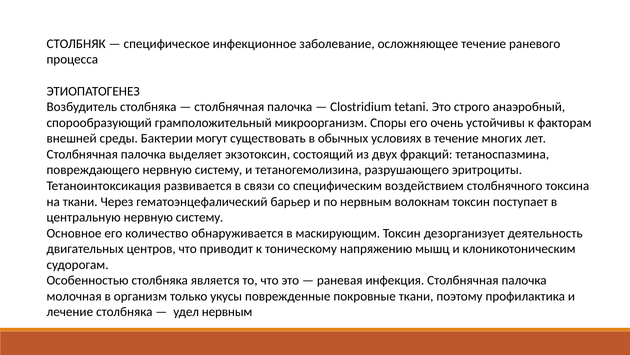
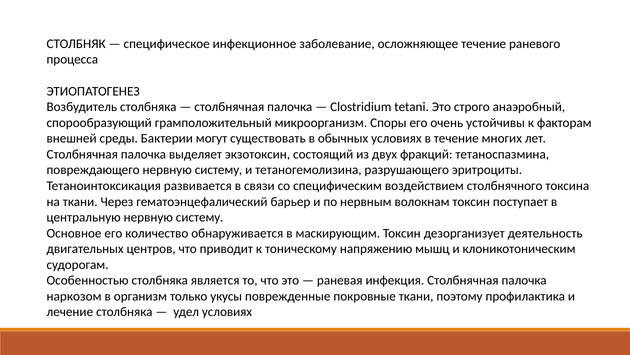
молочная: молочная -> наркозом
удел нервным: нервным -> условиях
